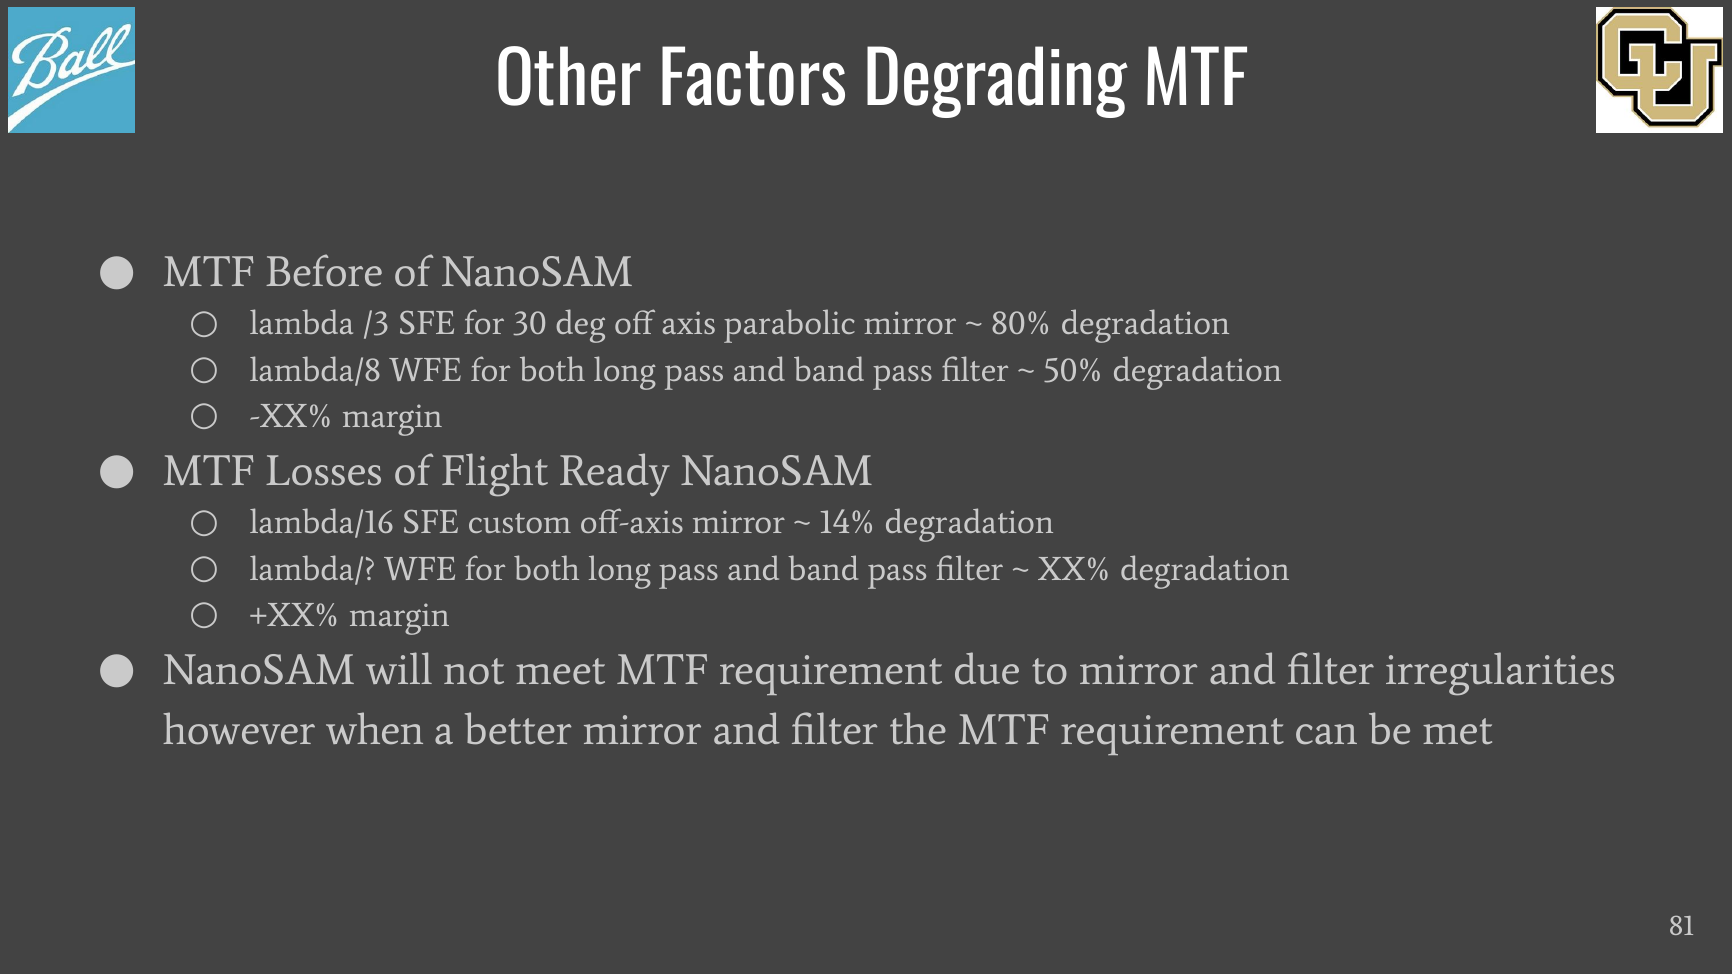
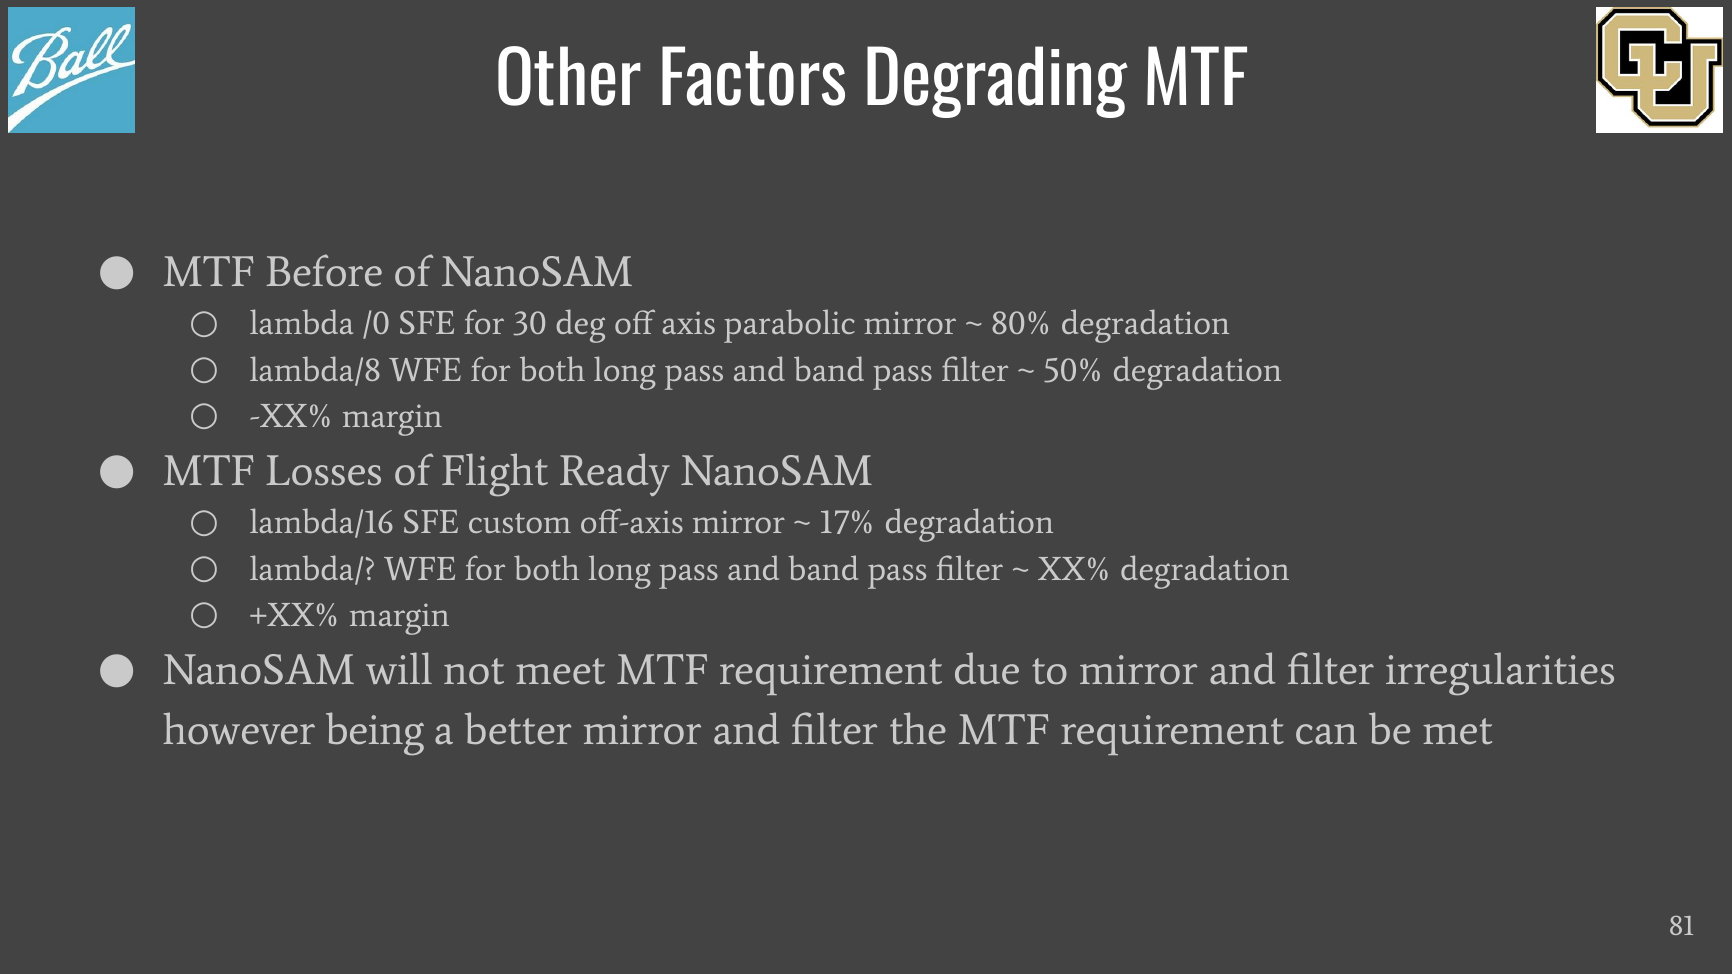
/3: /3 -> /0
14%: 14% -> 17%
when: when -> being
